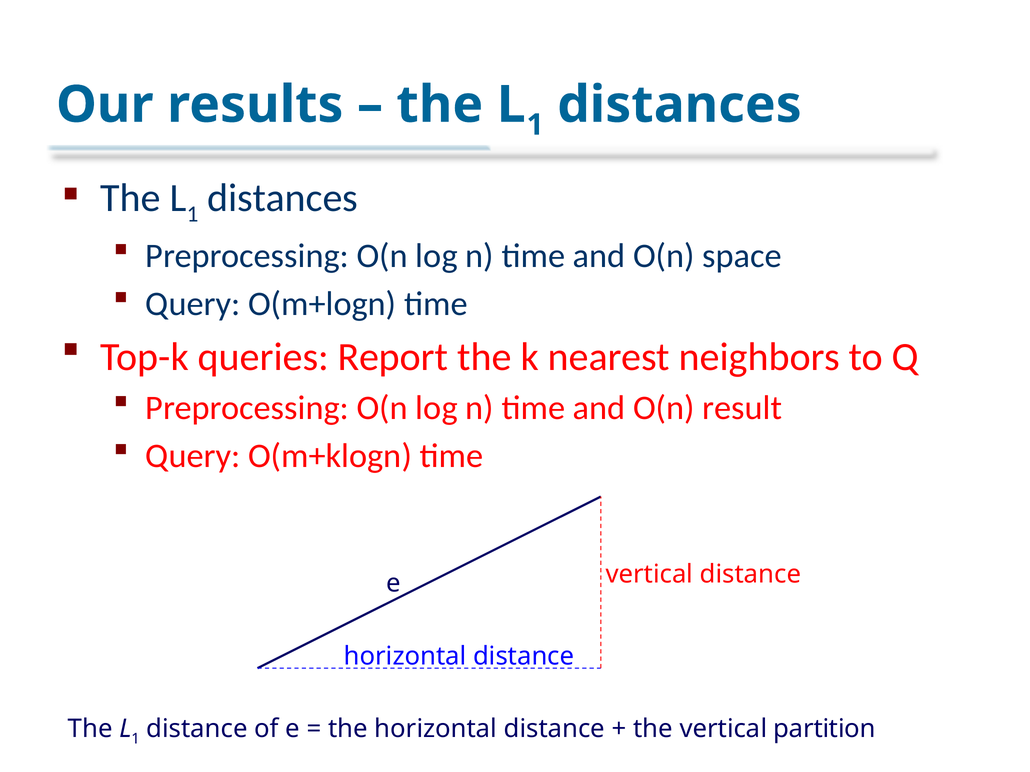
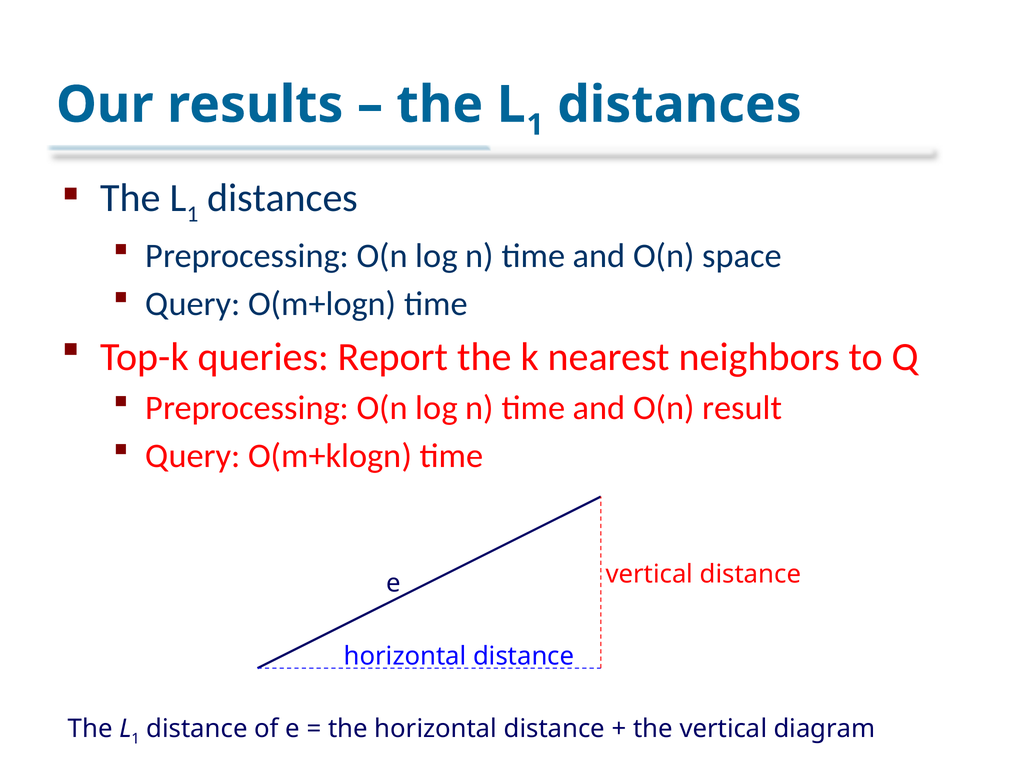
partition: partition -> diagram
